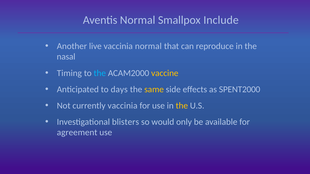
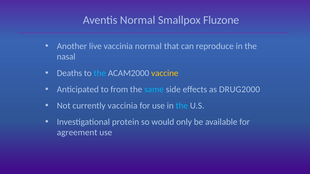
Include: Include -> Fluzone
Timing: Timing -> Deaths
days: days -> from
same colour: yellow -> light blue
SPENT2000: SPENT2000 -> DRUG2000
the at (182, 106) colour: yellow -> light blue
blisters: blisters -> protein
